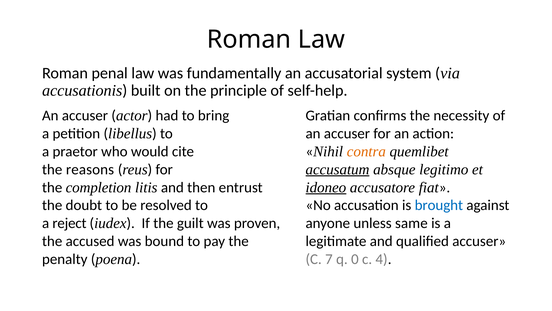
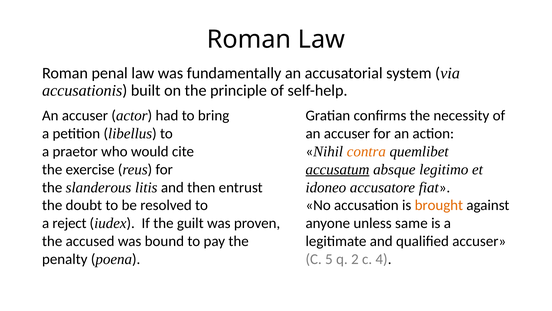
reasons: reasons -> exercise
idoneo underline: present -> none
completion: completion -> slanderous
brought colour: blue -> orange
7: 7 -> 5
0: 0 -> 2
